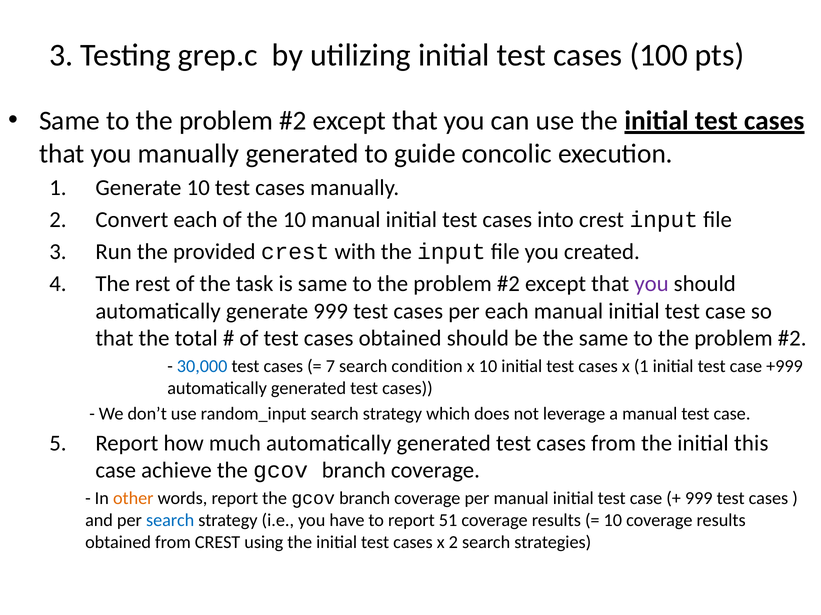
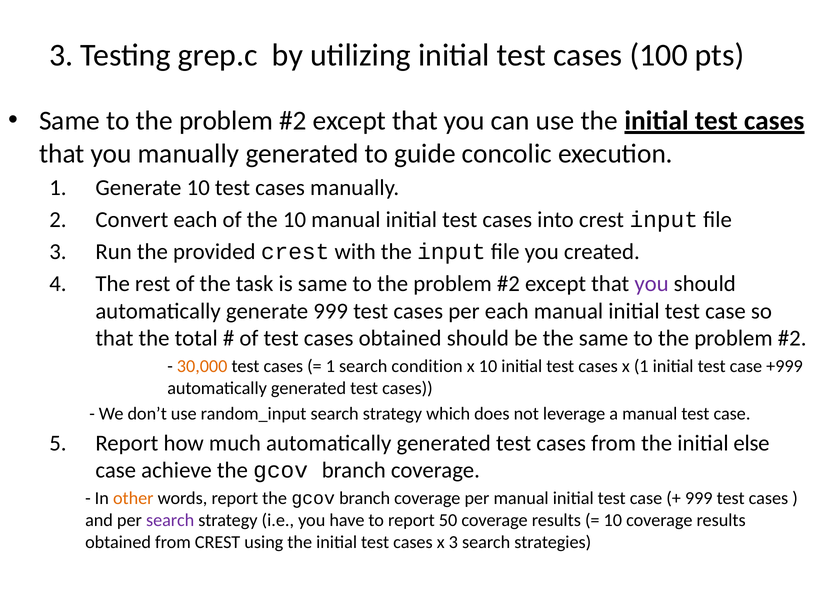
30,000 colour: blue -> orange
7 at (330, 367): 7 -> 1
this: this -> else
search at (170, 521) colour: blue -> purple
51: 51 -> 50
x 2: 2 -> 3
